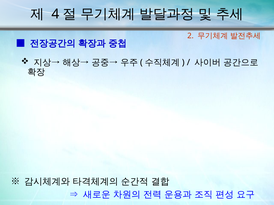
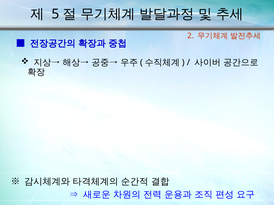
4: 4 -> 5
